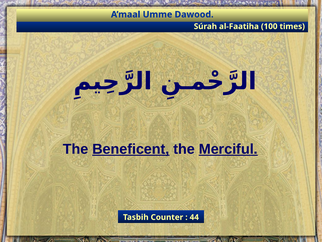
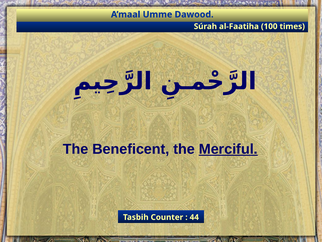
Beneficent underline: present -> none
